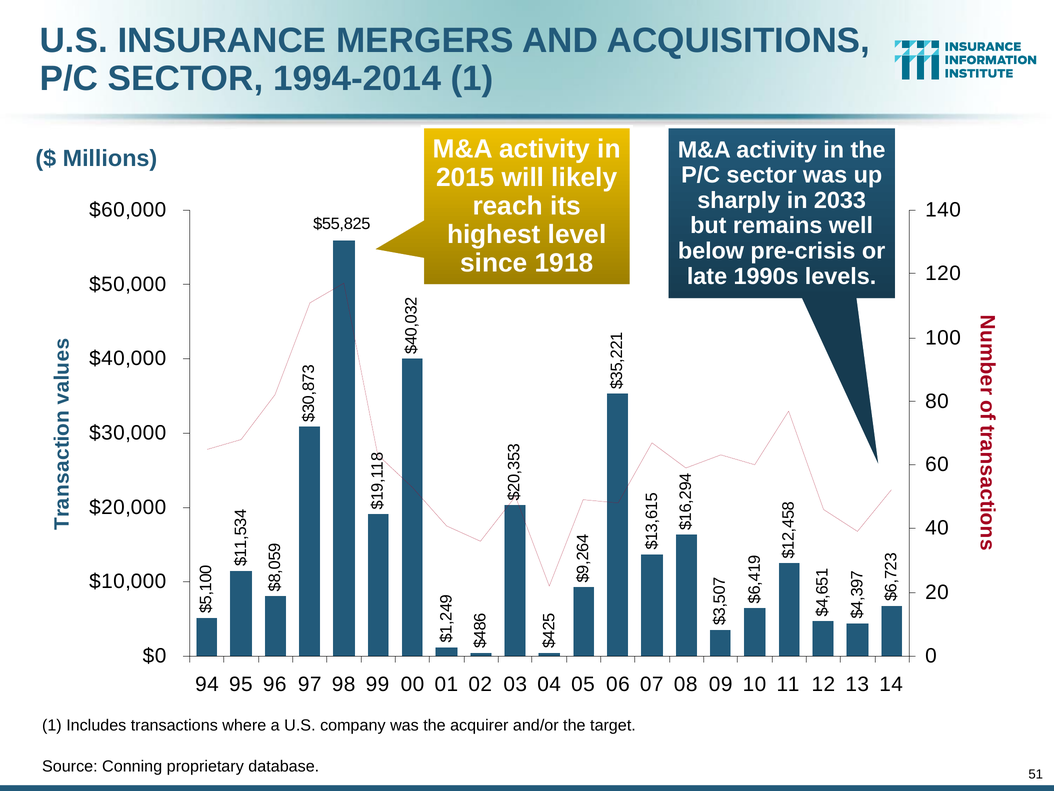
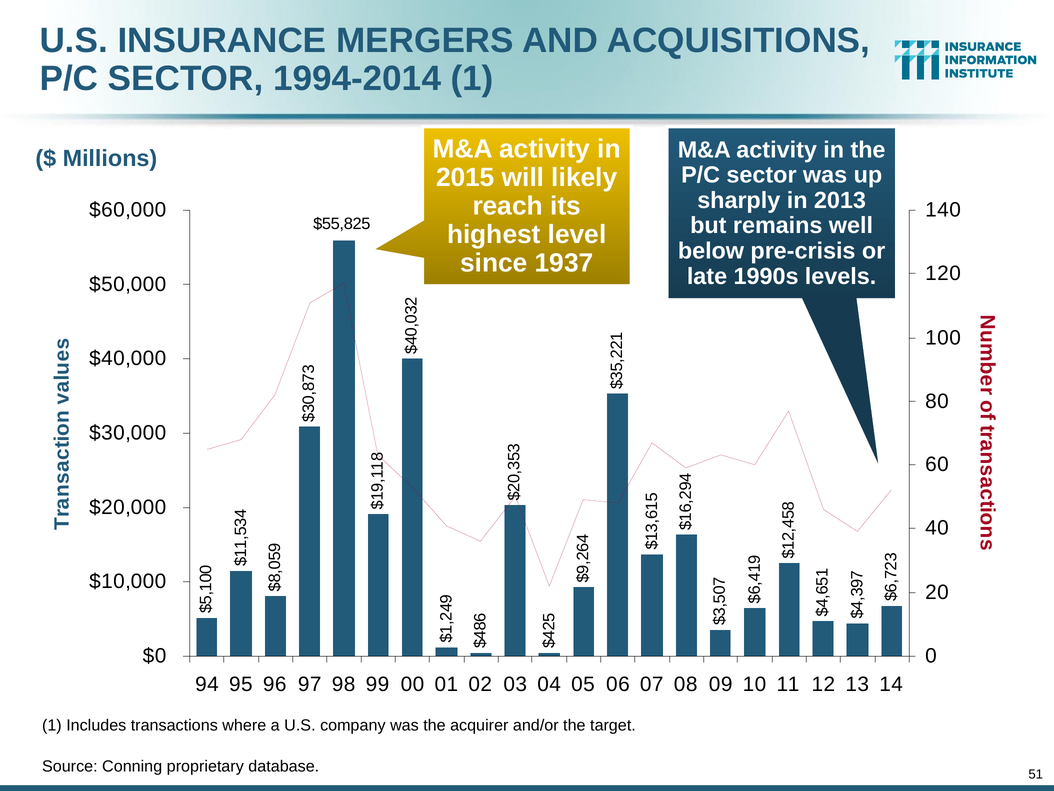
2033: 2033 -> 2013
1918: 1918 -> 1937
